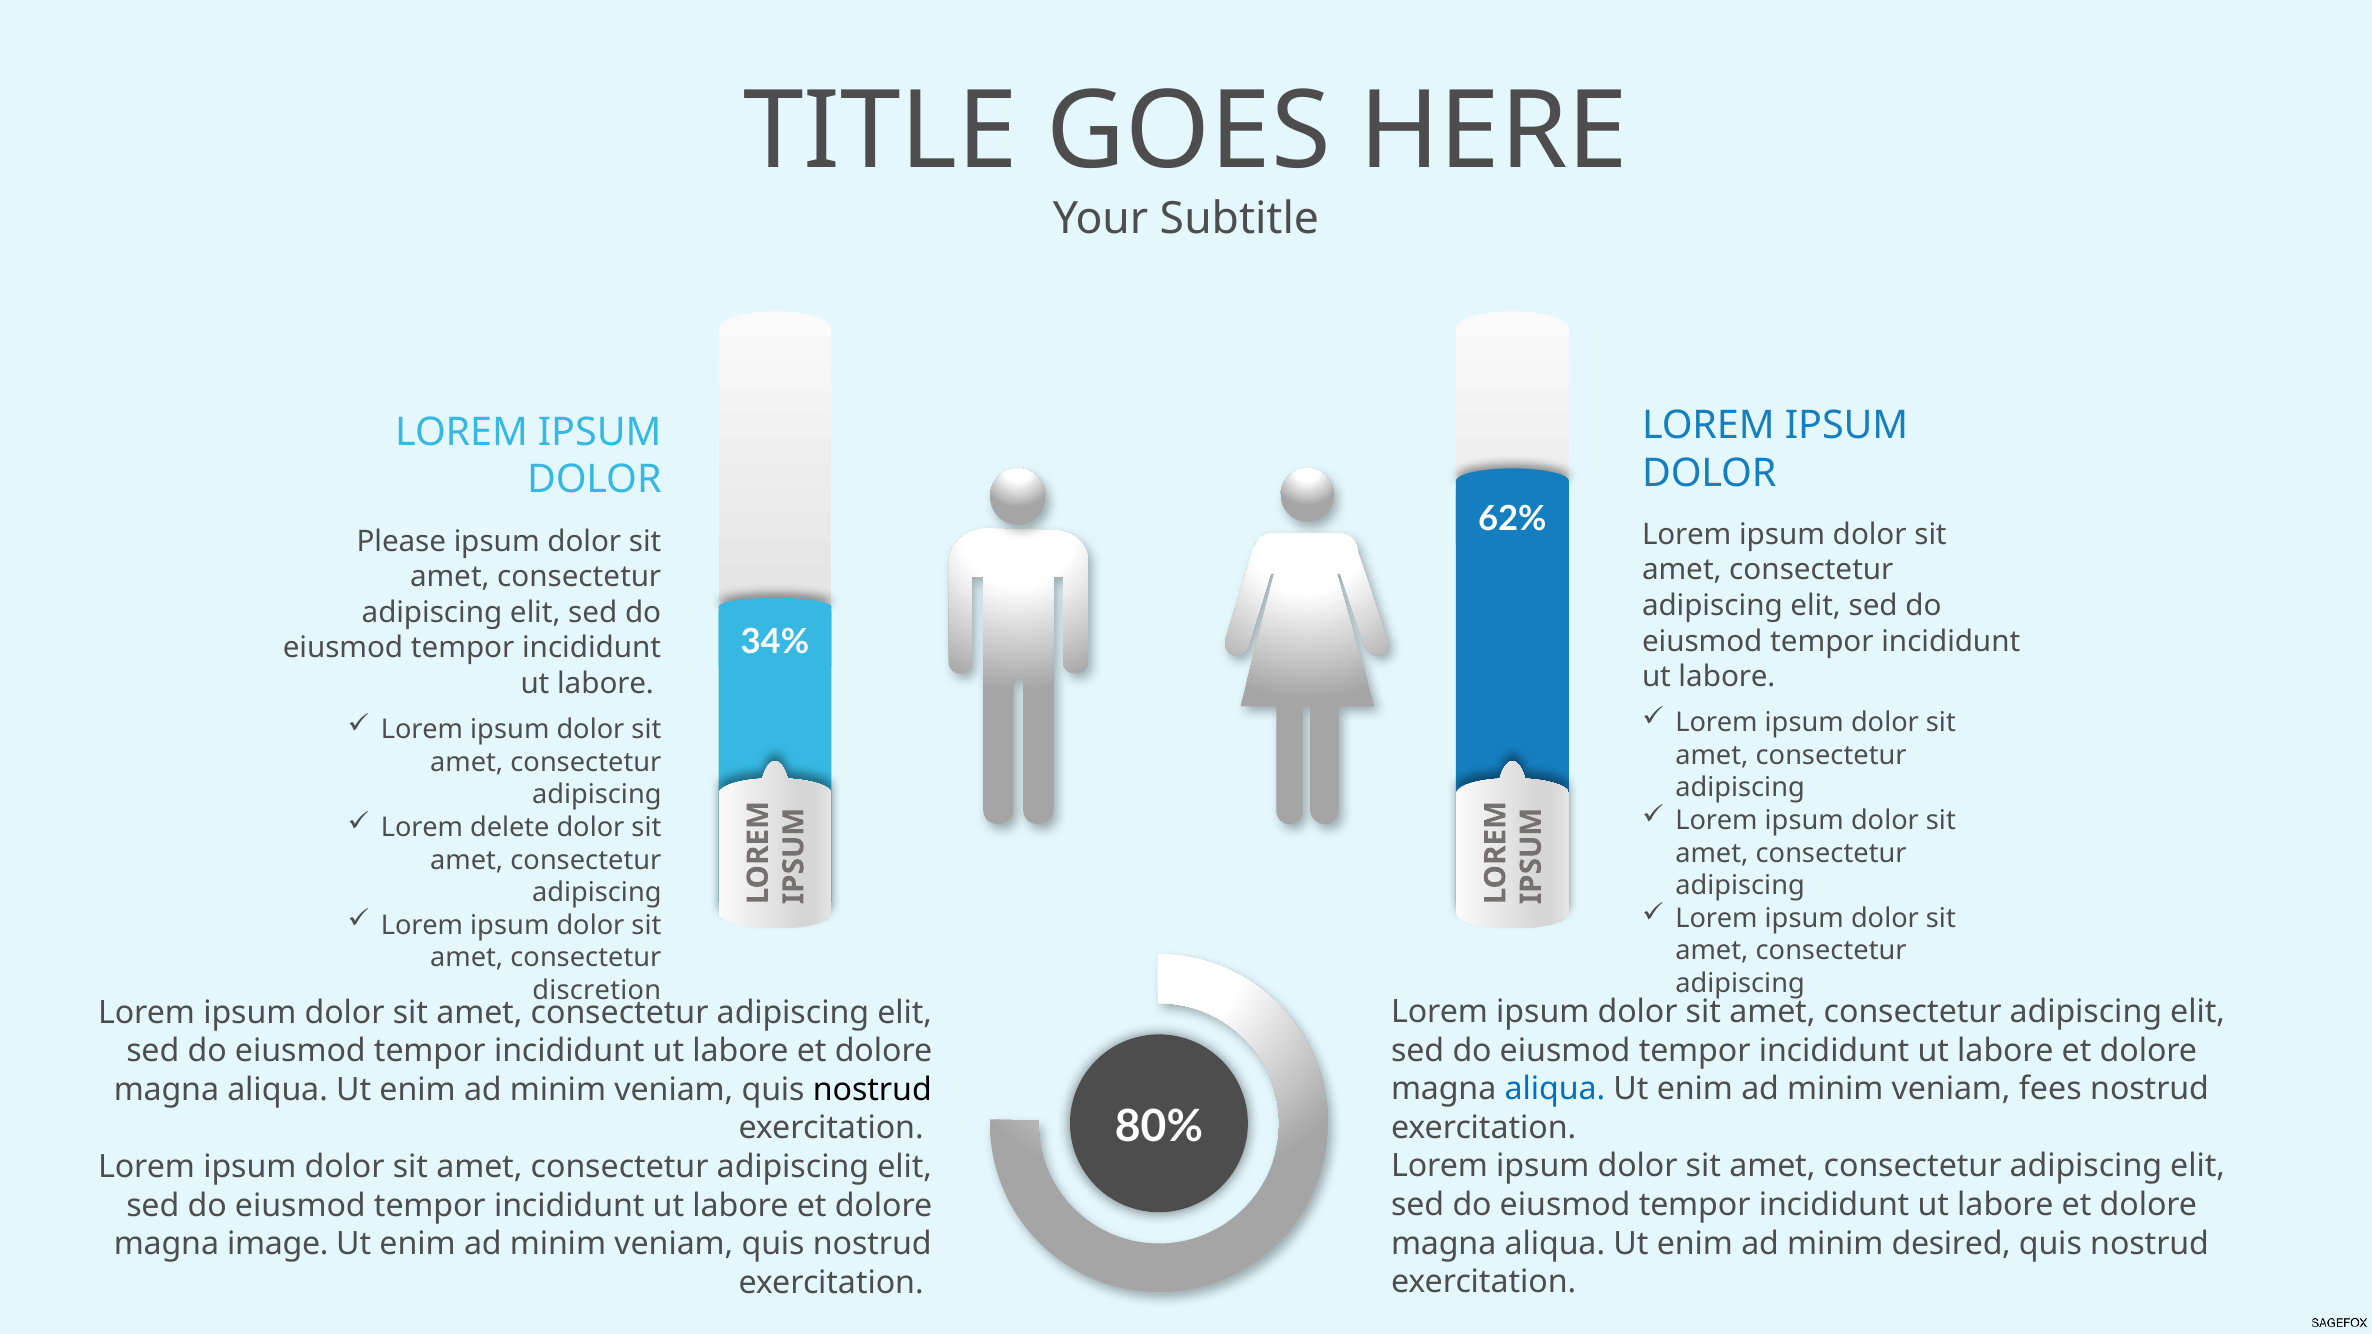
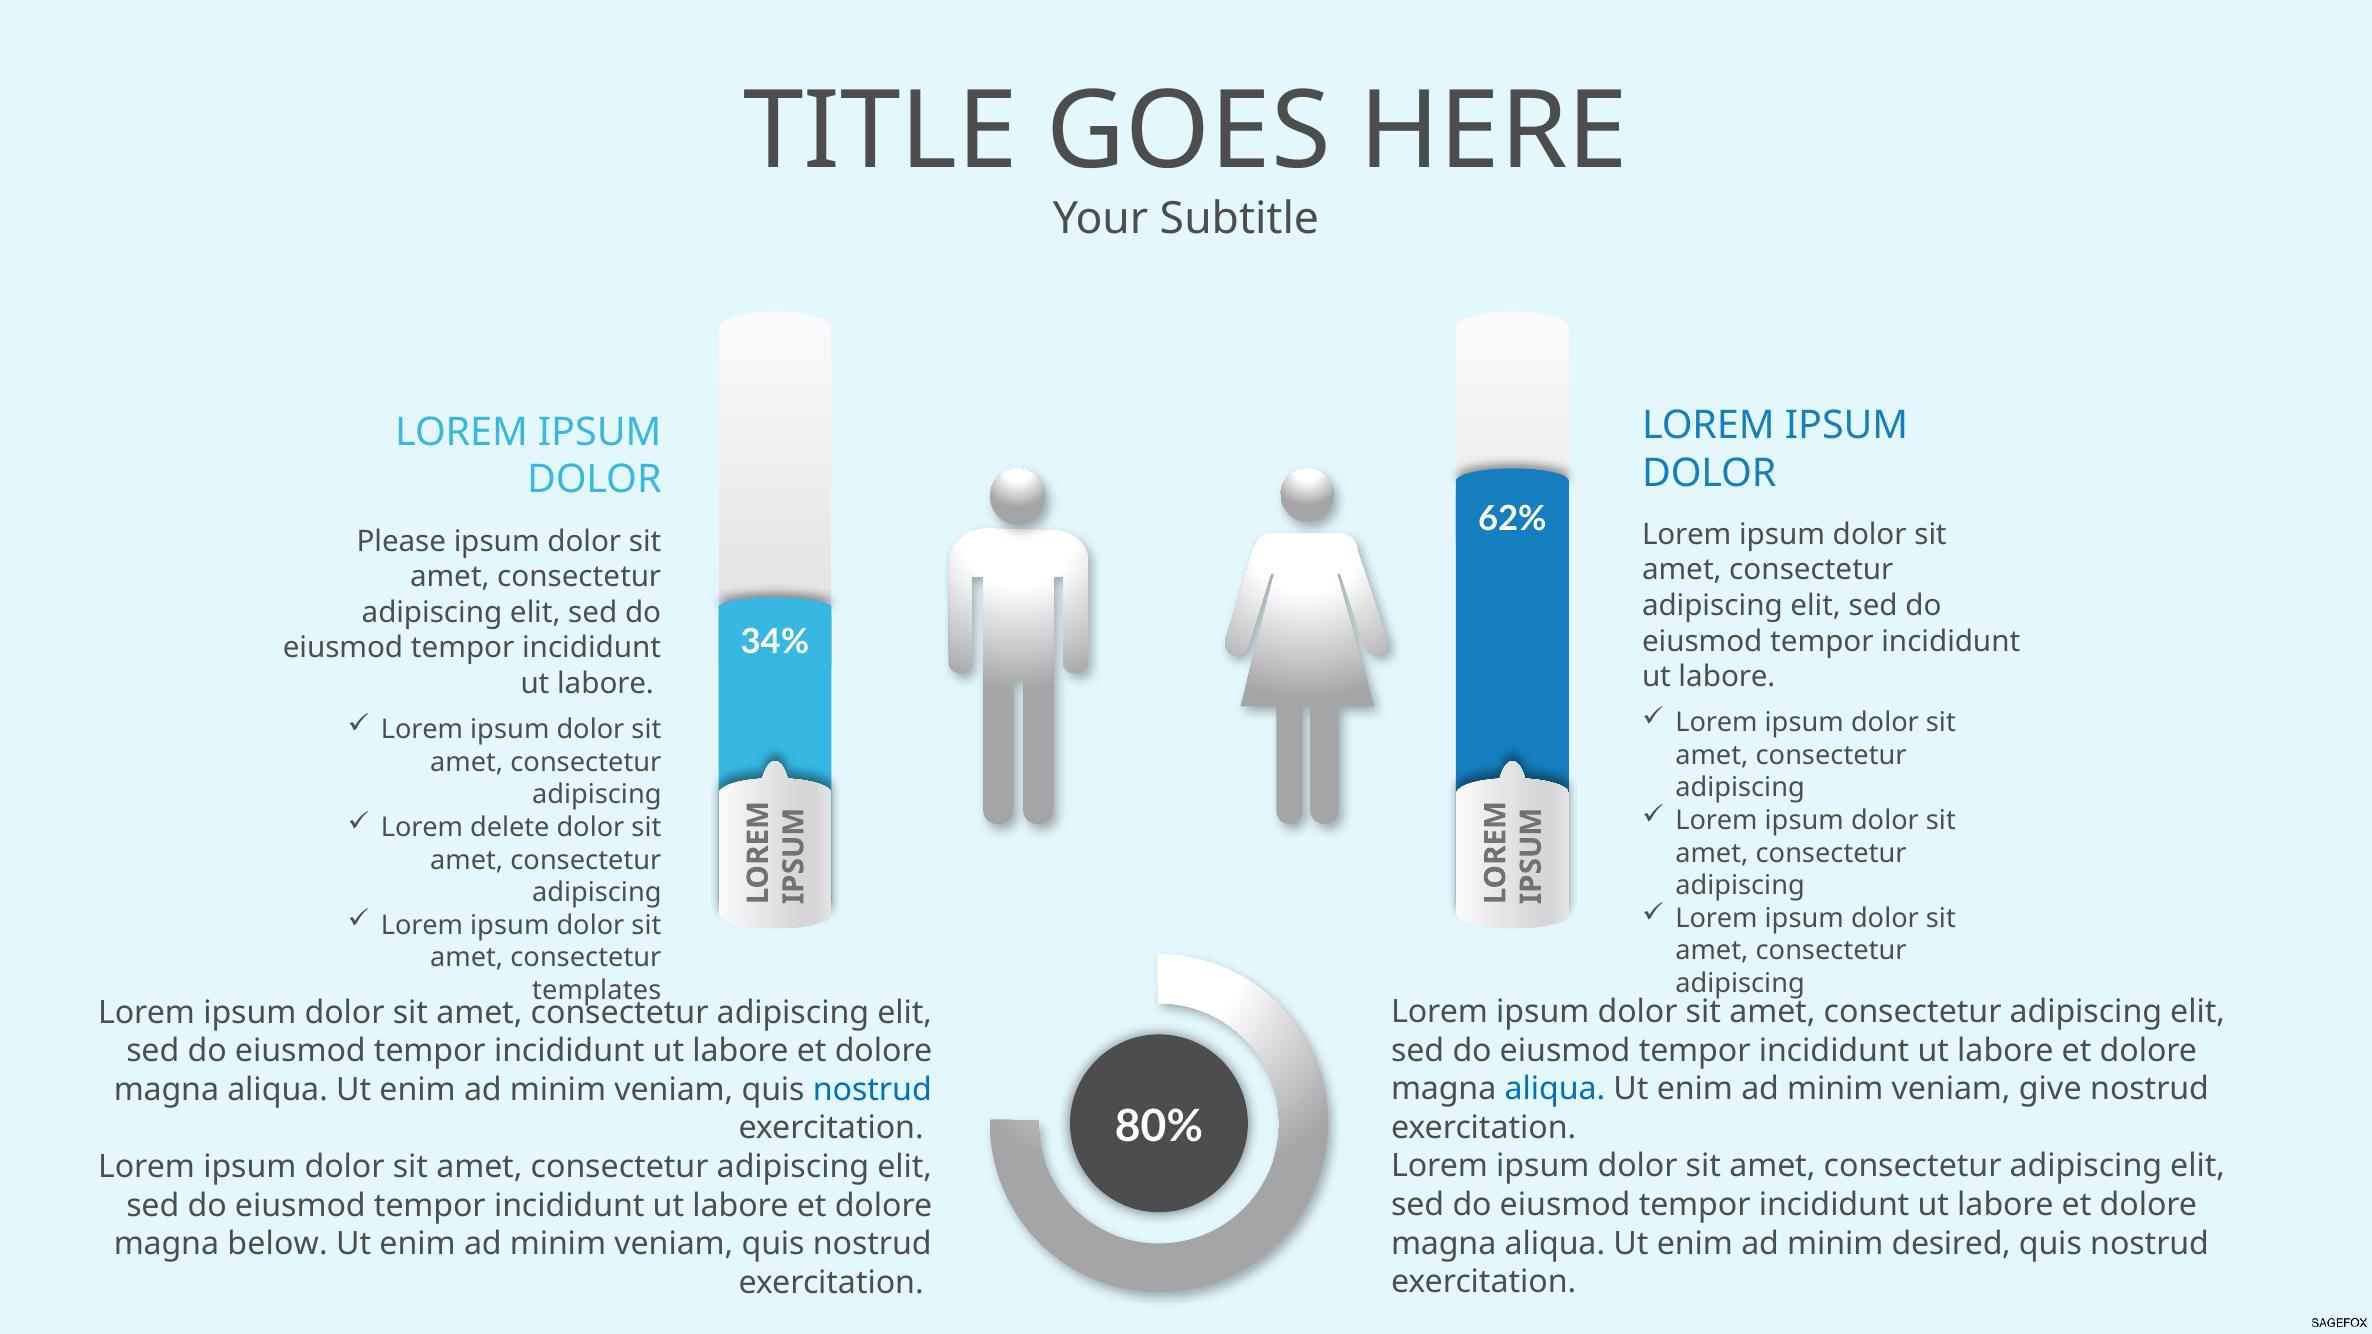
discretion: discretion -> templates
fees: fees -> give
nostrud at (872, 1090) colour: black -> blue
image: image -> below
